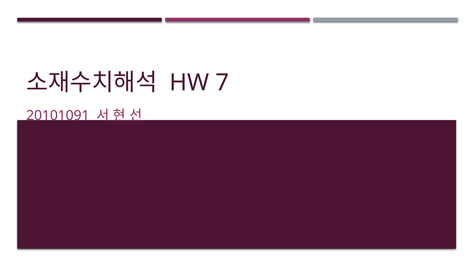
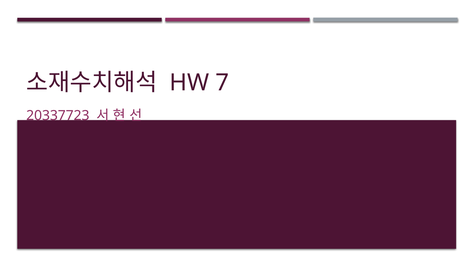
20101091: 20101091 -> 20337723
